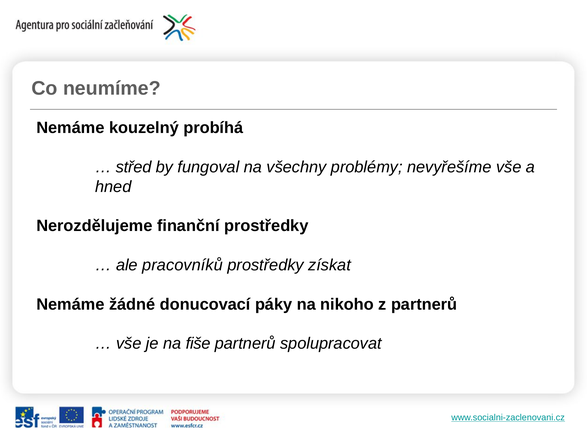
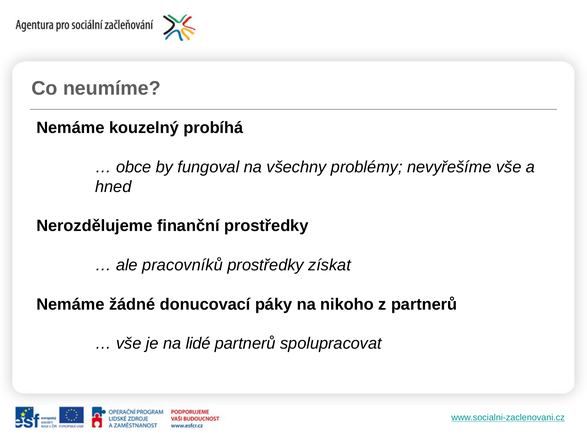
střed: střed -> obce
fiše: fiše -> lidé
